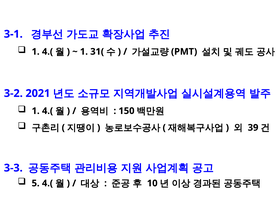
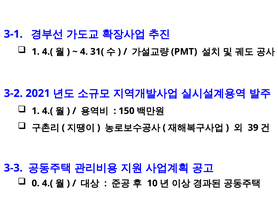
1 at (84, 52): 1 -> 4
5: 5 -> 0
